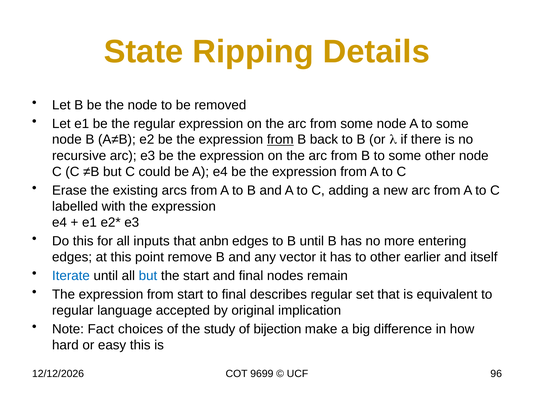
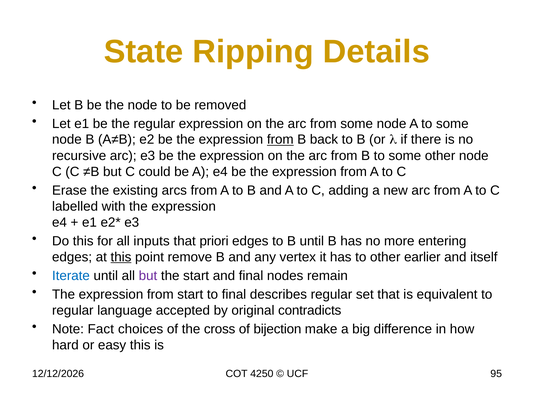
anbn: anbn -> priori
this at (121, 257) underline: none -> present
vector: vector -> vertex
but at (148, 276) colour: blue -> purple
implication: implication -> contradicts
study: study -> cross
9699: 9699 -> 4250
96: 96 -> 95
